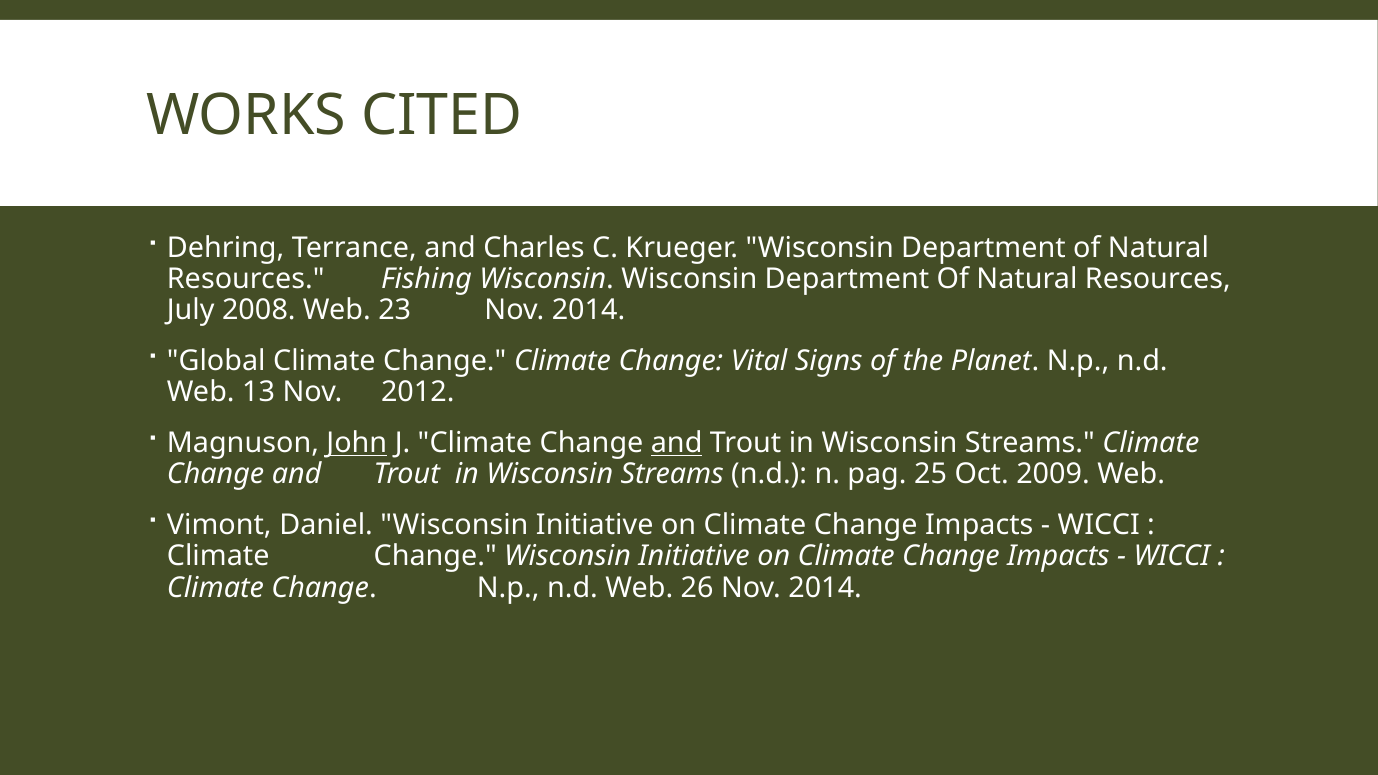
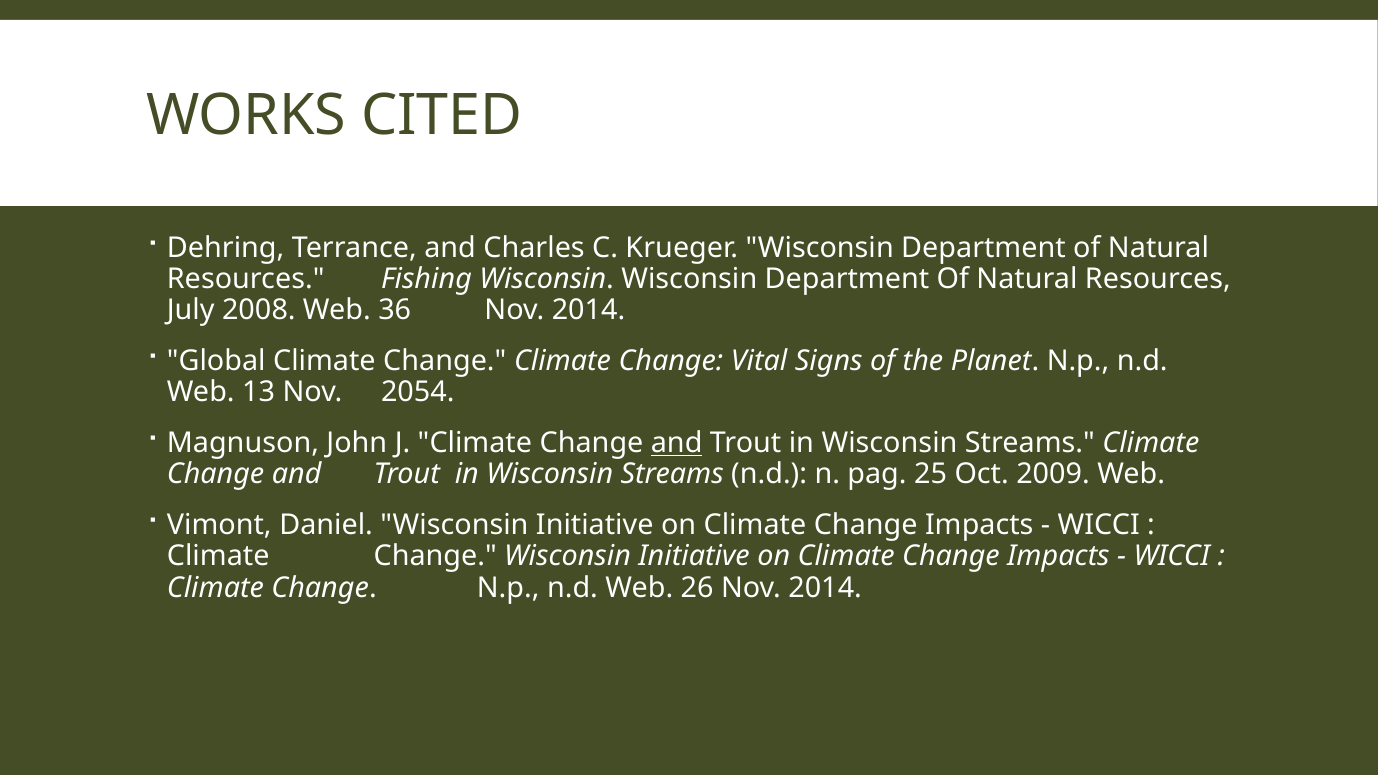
23: 23 -> 36
2012: 2012 -> 2054
John underline: present -> none
